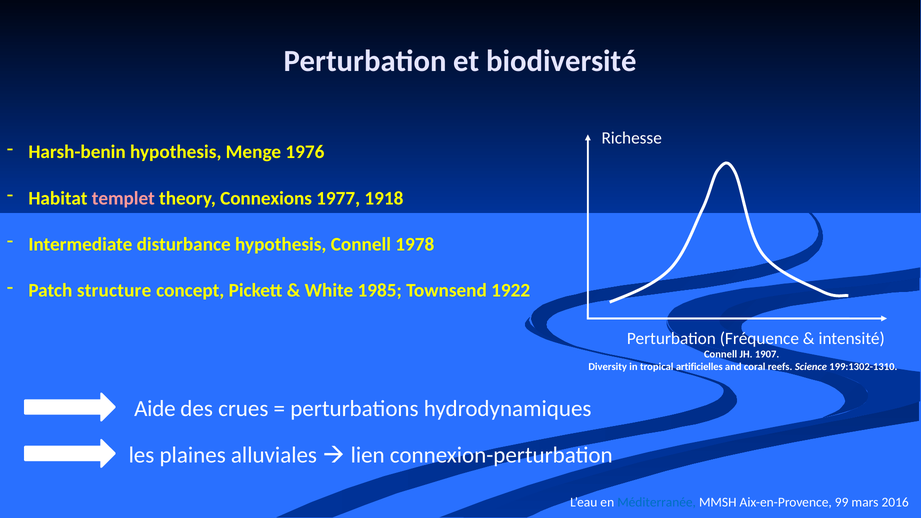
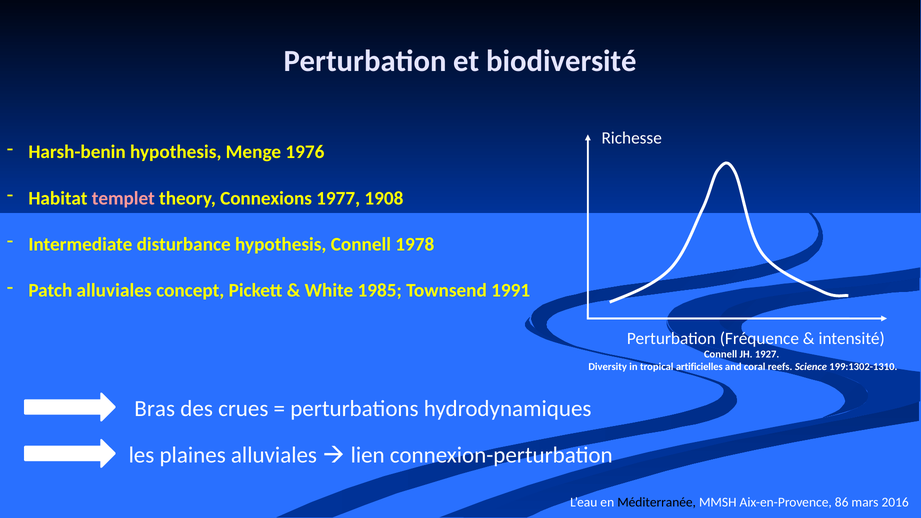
1918: 1918 -> 1908
Patch structure: structure -> alluviales
1922: 1922 -> 1991
1907: 1907 -> 1927
Aide: Aide -> Bras
Méditerranée colour: blue -> black
99: 99 -> 86
